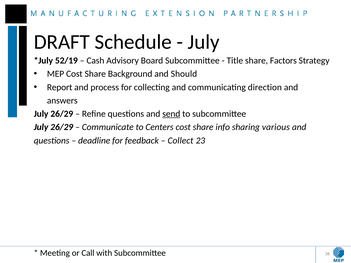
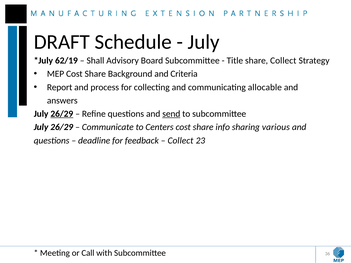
52/19: 52/19 -> 62/19
Cash: Cash -> Shall
share Factors: Factors -> Collect
Should: Should -> Criteria
direction: direction -> allocable
26/29 at (62, 114) underline: none -> present
